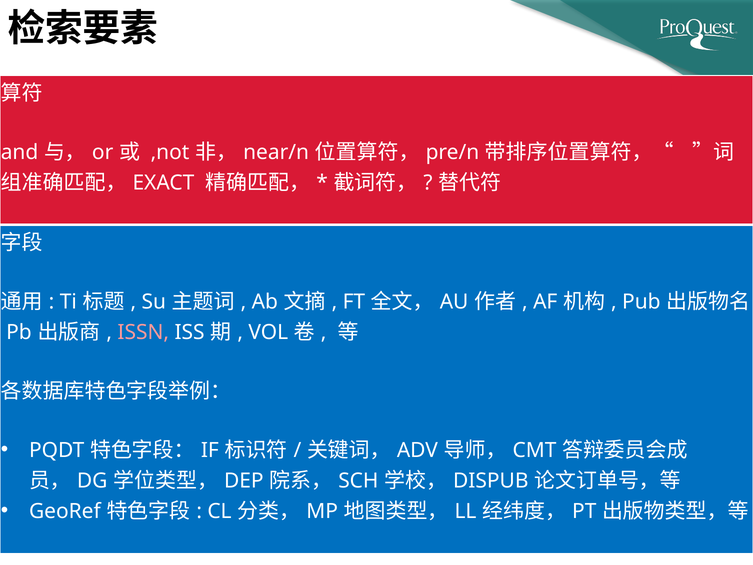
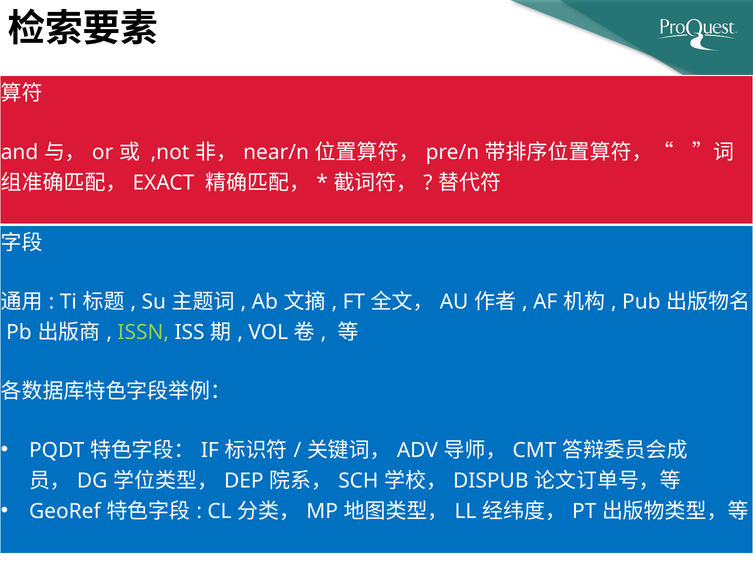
ISSN colour: pink -> light green
